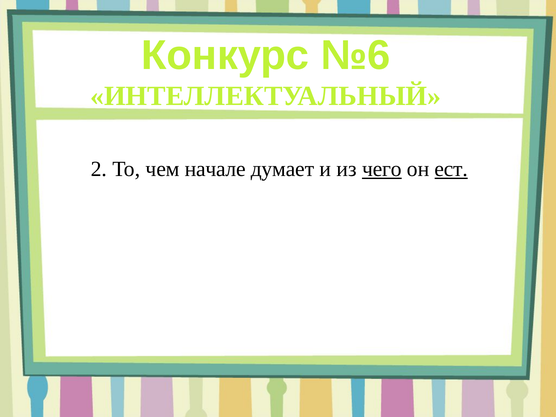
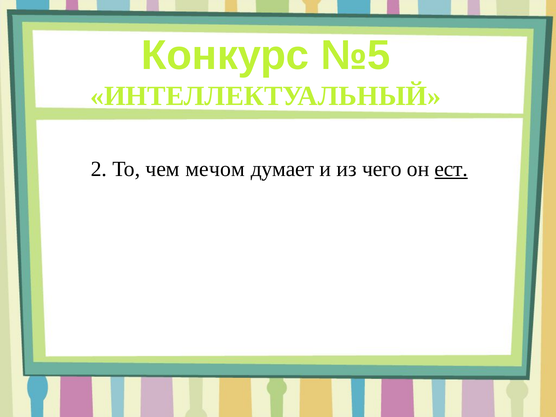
№6: №6 -> №5
начале: начале -> мечом
чего underline: present -> none
